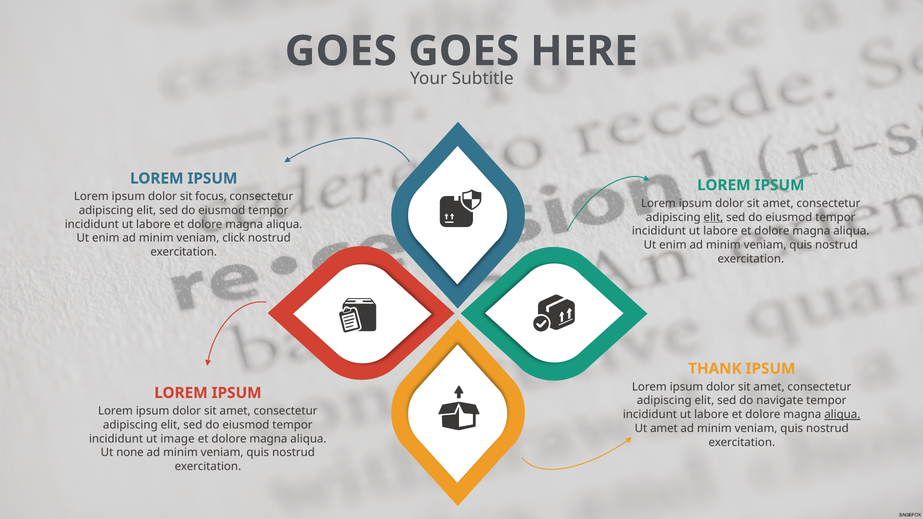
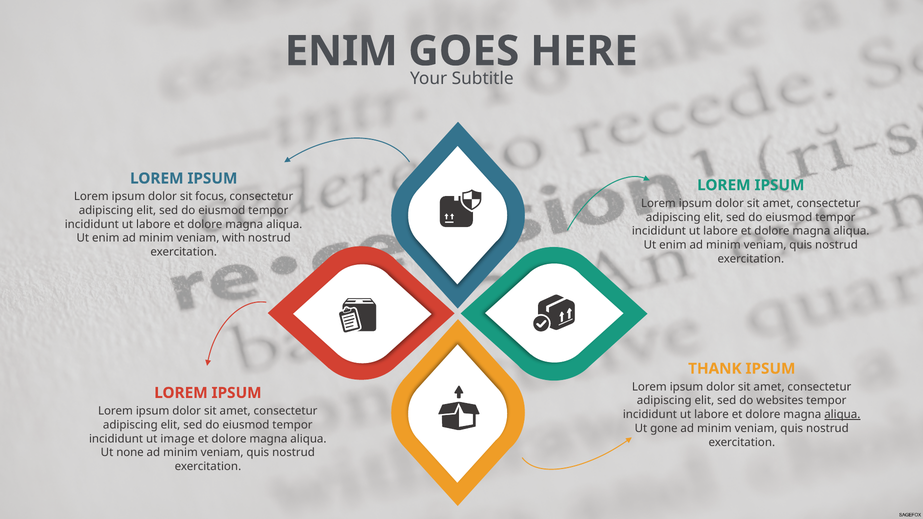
GOES at (341, 51): GOES -> ENIM
elit at (713, 217) underline: present -> none
click: click -> with
navigate: navigate -> websites
Ut amet: amet -> gone
